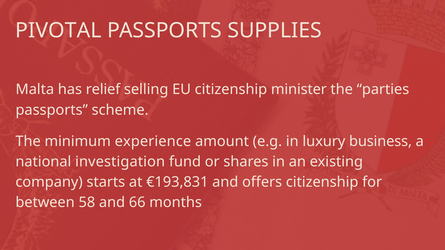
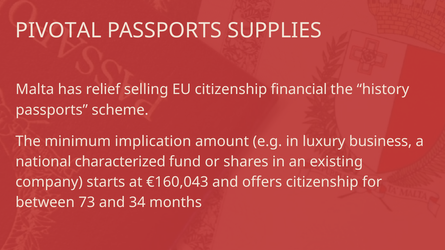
minister: minister -> financial
parties: parties -> history
experience: experience -> implication
investigation: investigation -> characterized
€193,831: €193,831 -> €160,043
58: 58 -> 73
66: 66 -> 34
